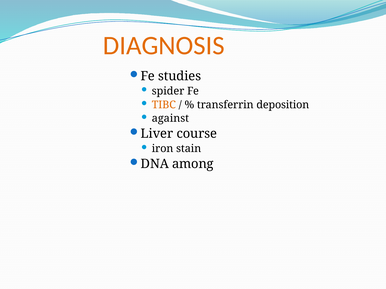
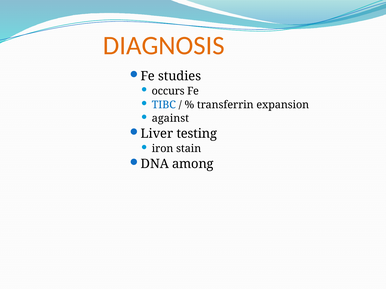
spider: spider -> occurs
TIBC colour: orange -> blue
deposition: deposition -> expansion
course: course -> testing
